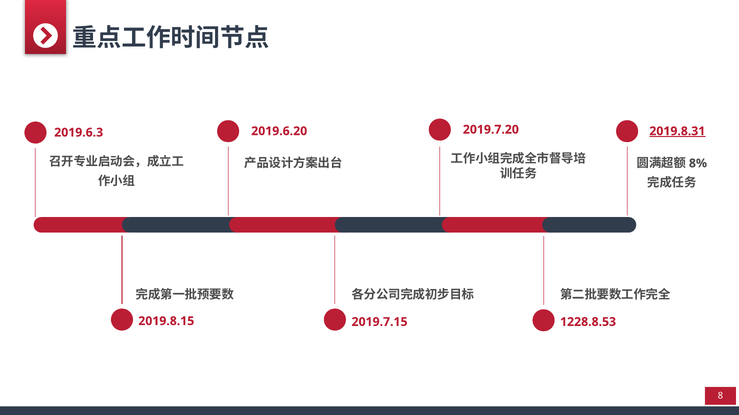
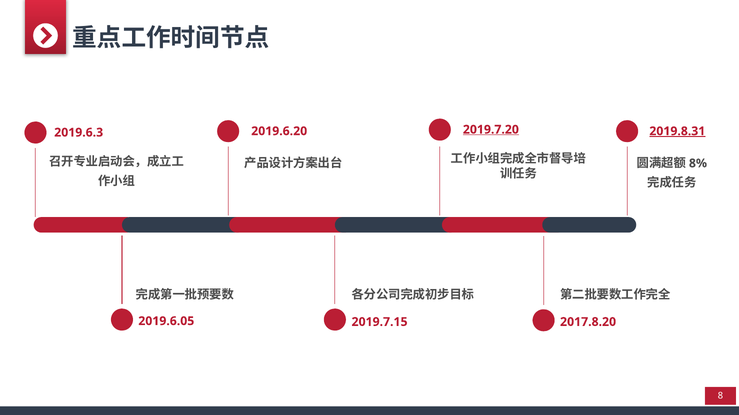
2019.7.20 underline: none -> present
2019.8.15: 2019.8.15 -> 2019.6.05
1228.8.53: 1228.8.53 -> 2017.8.20
